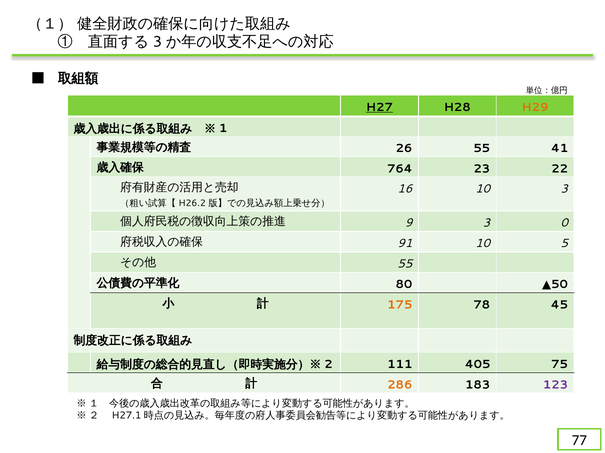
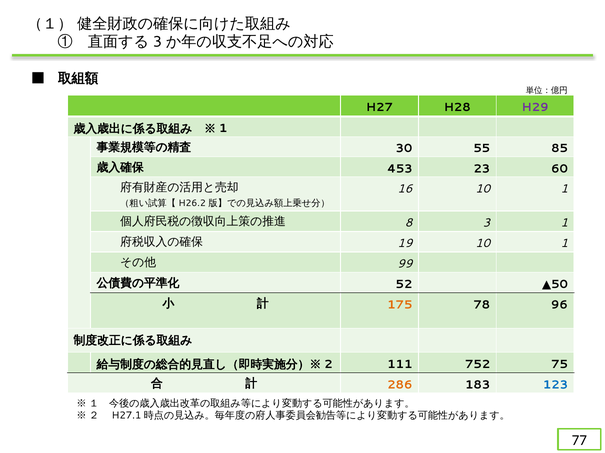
H27 underline: present -> none
H29 colour: orange -> purple
26: 26 -> 30
41: 41 -> 85
764: 764 -> 453
22: 22 -> 60
16 10 3: 3 -> 1
9: 9 -> 8
3 0: 0 -> 1
91: 91 -> 19
5 at (564, 244): 5 -> 1
55 at (405, 264): 55 -> 99
80: 80 -> 52
45: 45 -> 96
405: 405 -> 752
123 colour: purple -> blue
